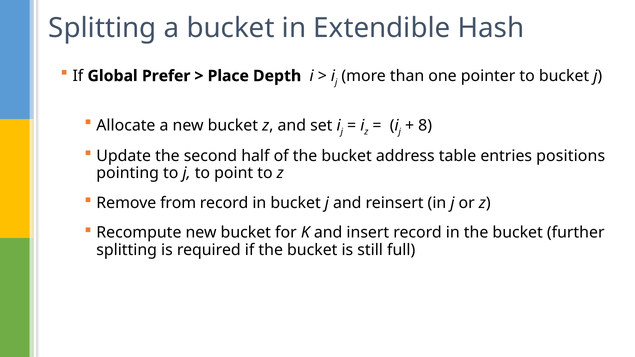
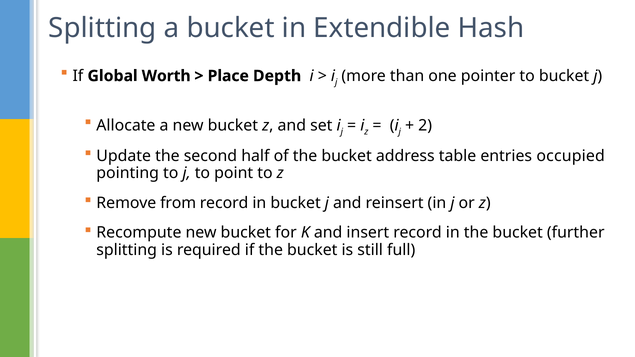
Prefer: Prefer -> Worth
8: 8 -> 2
positions: positions -> occupied
